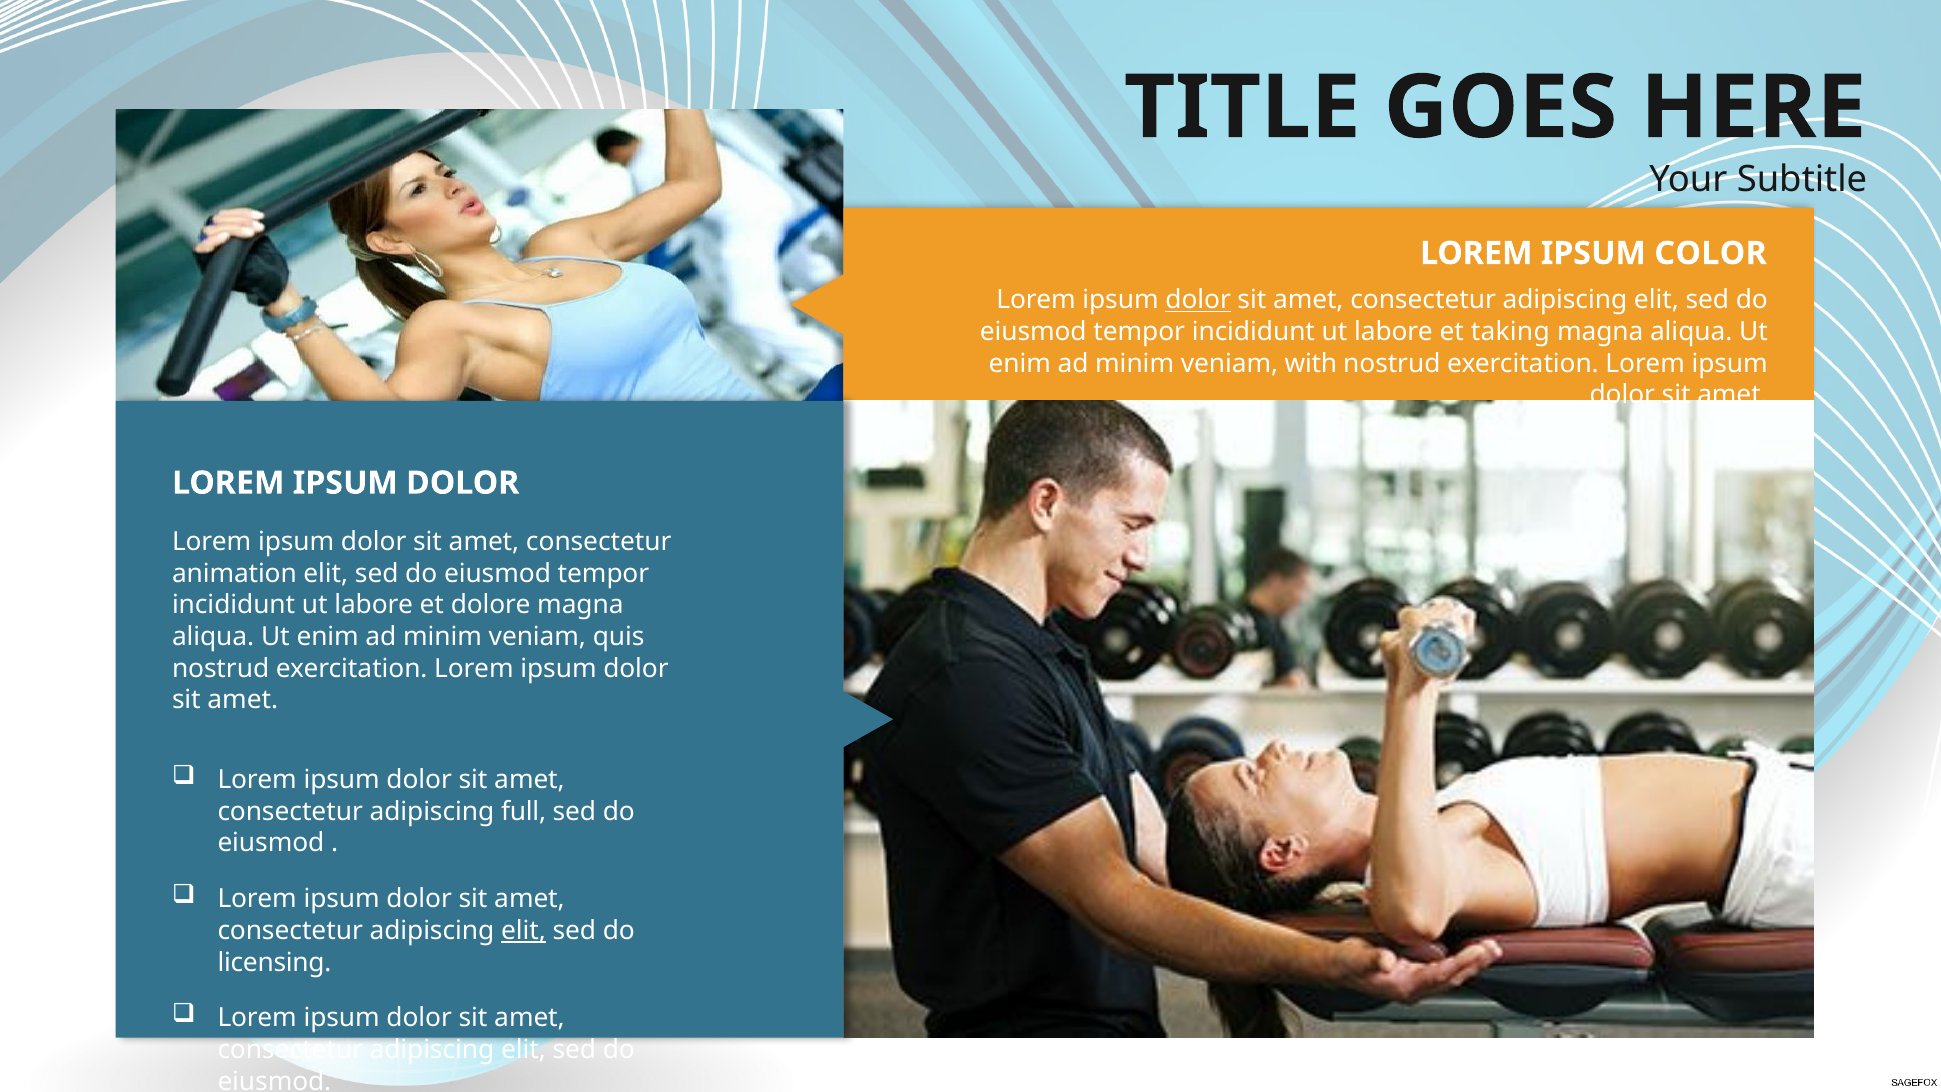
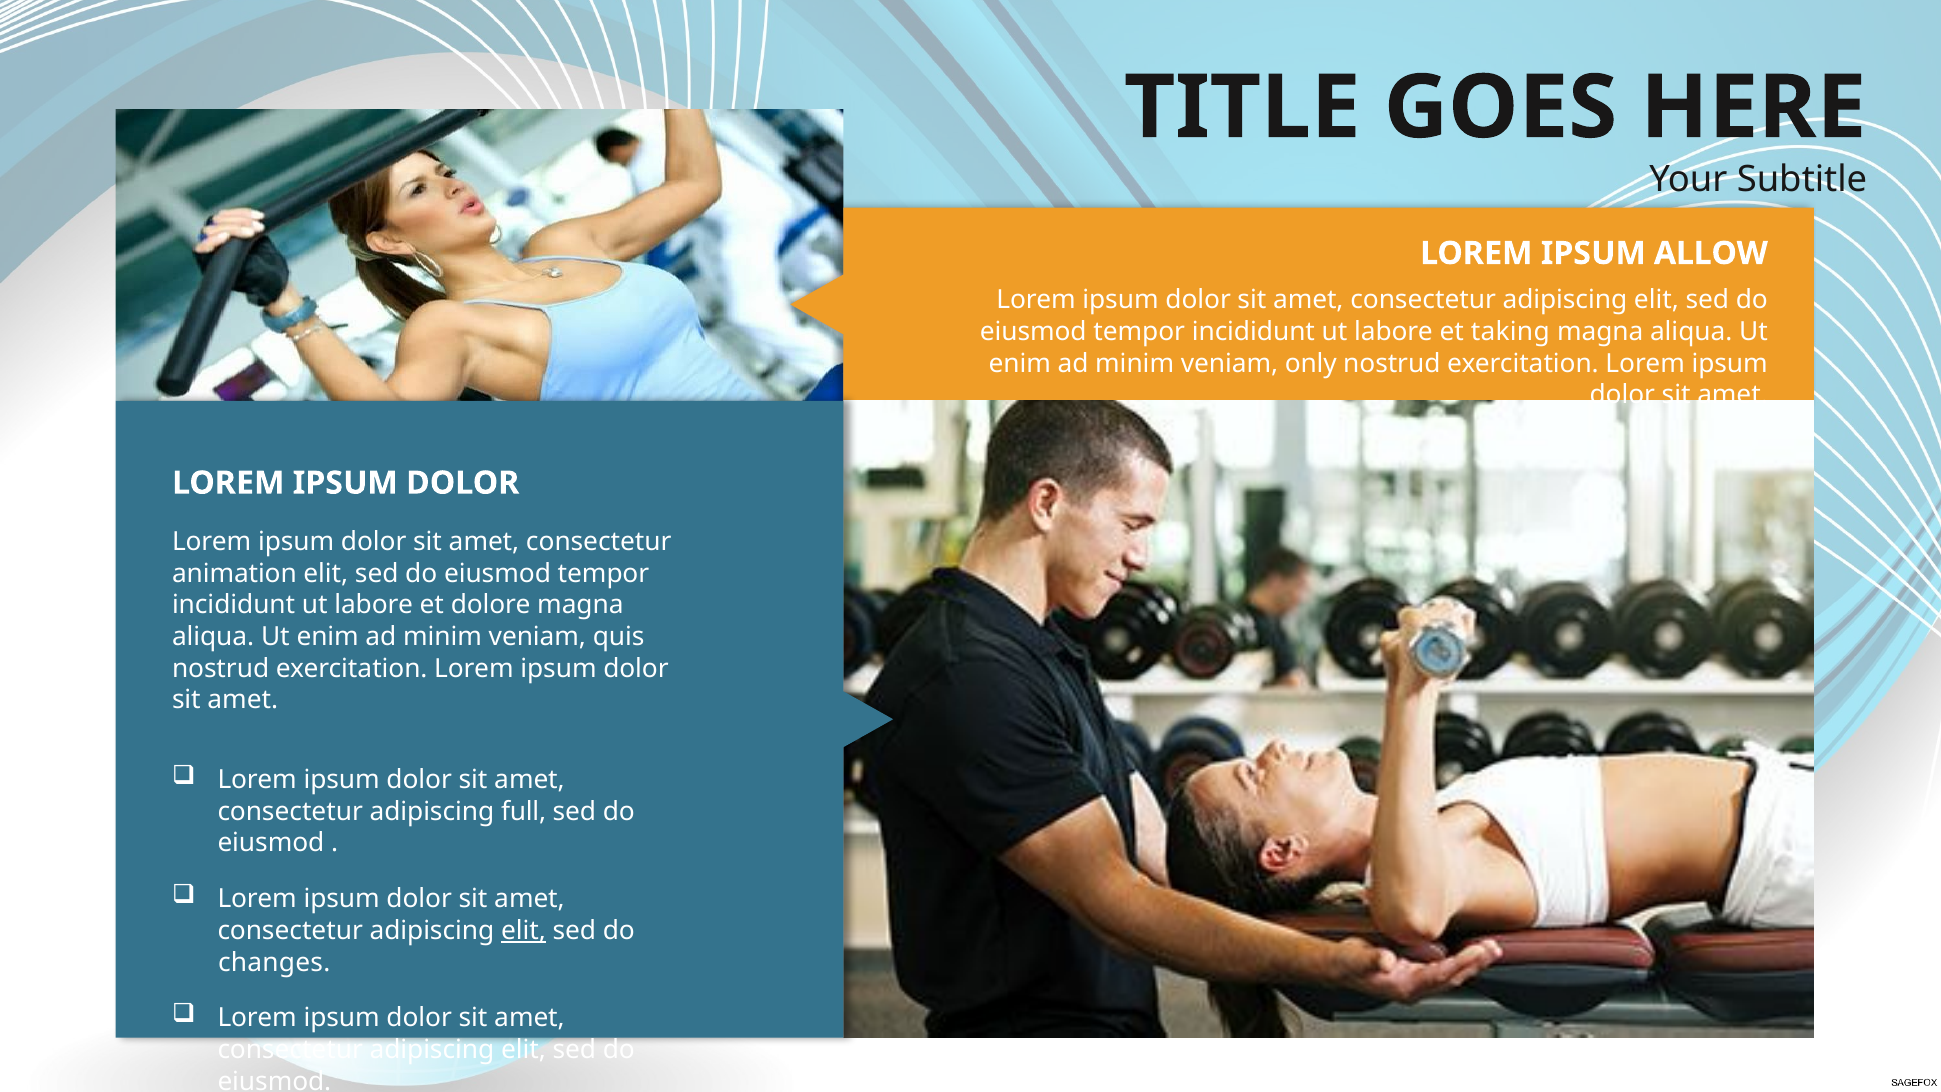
COLOR: COLOR -> ALLOW
dolor at (1198, 300) underline: present -> none
with: with -> only
licensing: licensing -> changes
